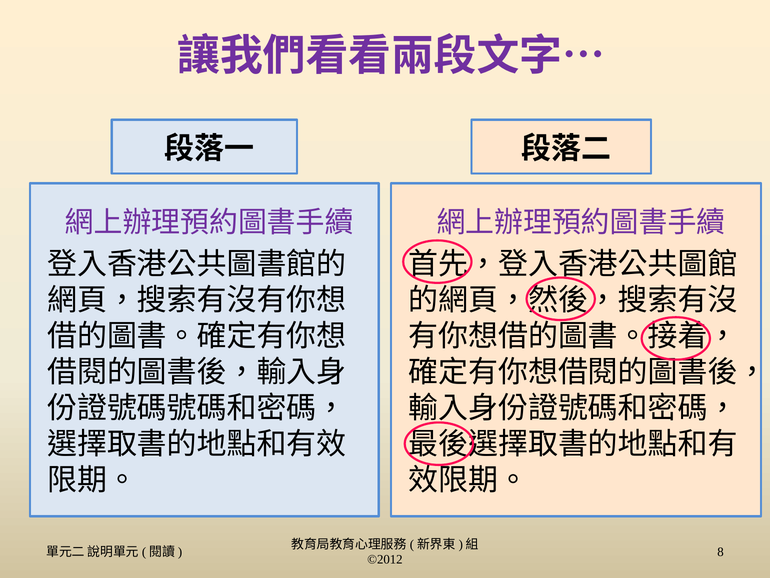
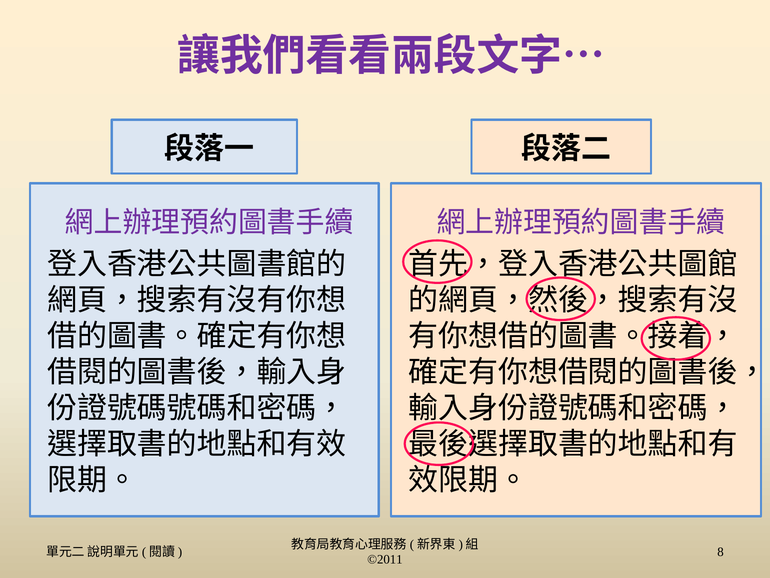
©2012: ©2012 -> ©2011
